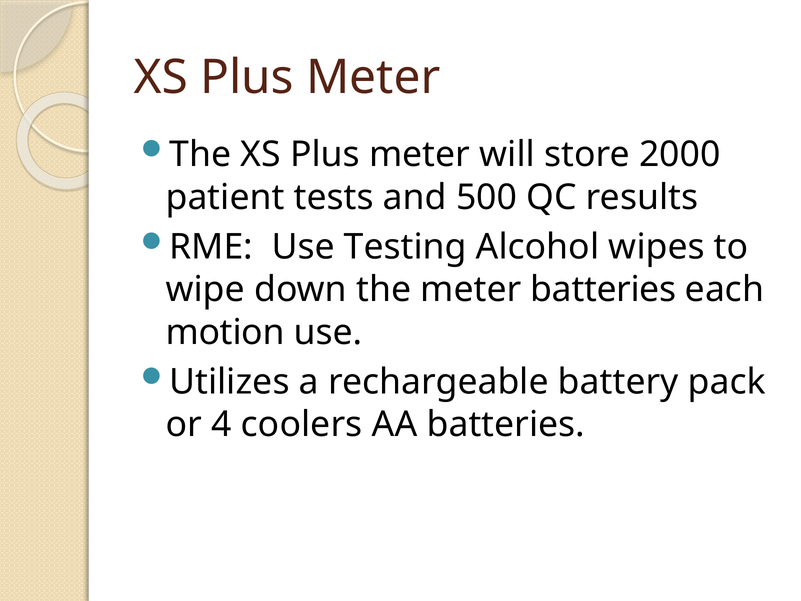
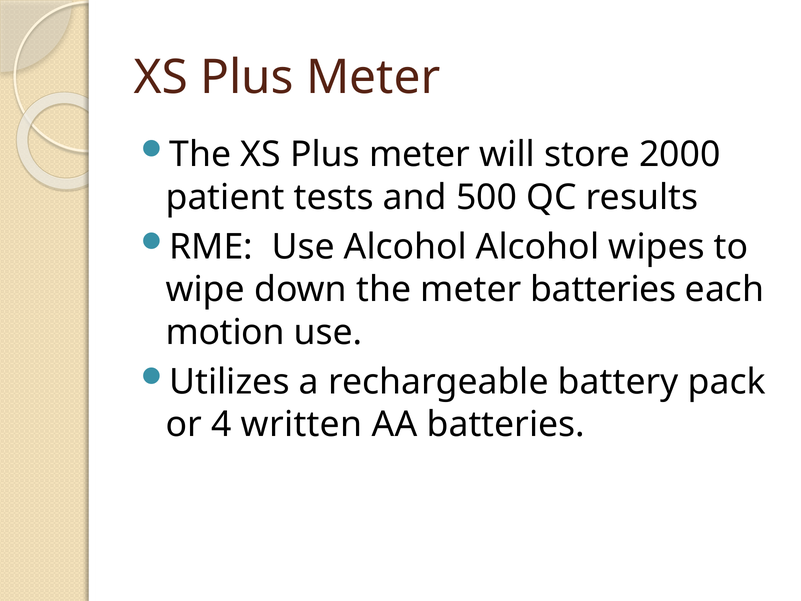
Use Testing: Testing -> Alcohol
coolers: coolers -> written
